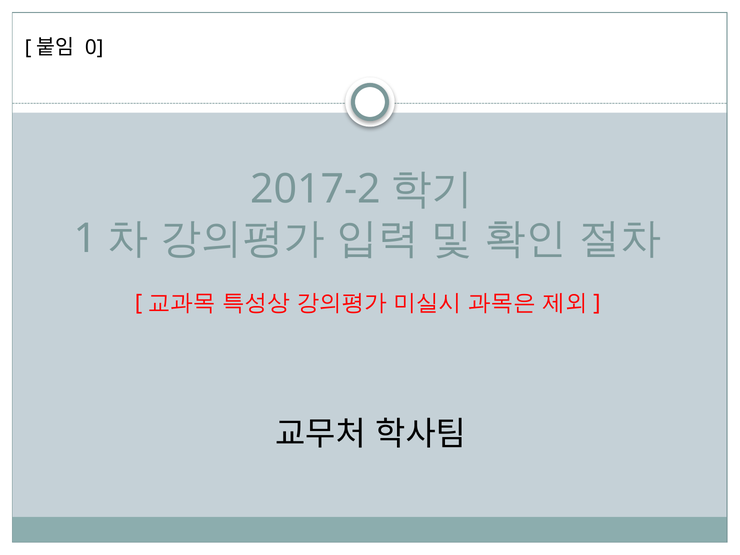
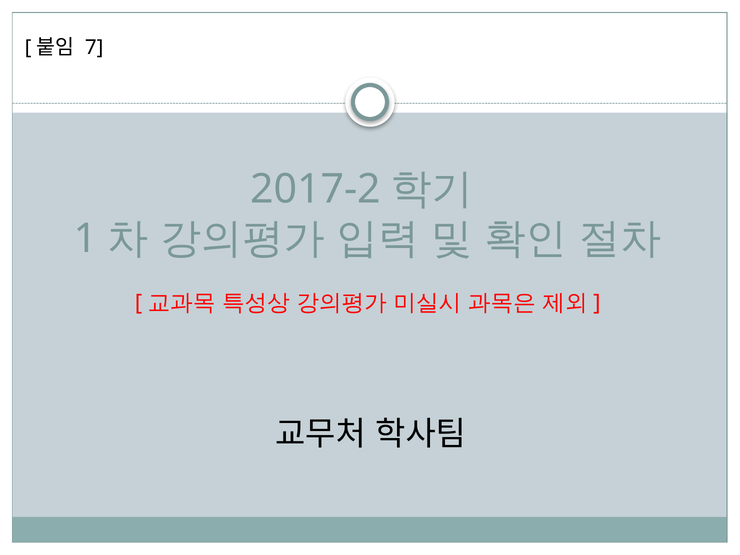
0: 0 -> 7
